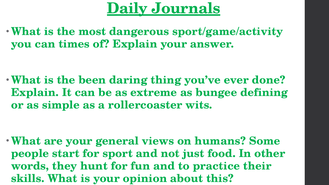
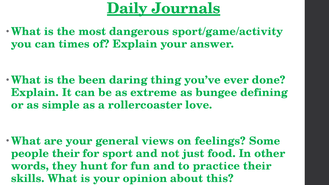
wits: wits -> love
humans: humans -> feelings
people start: start -> their
